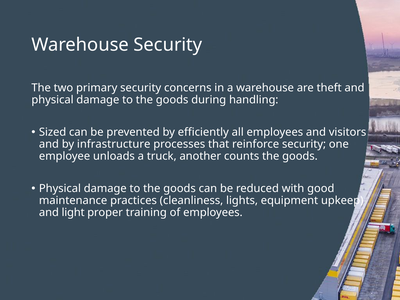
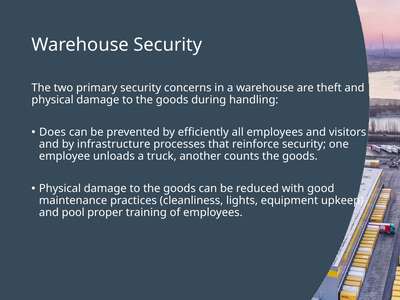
Sized: Sized -> Does
light: light -> pool
